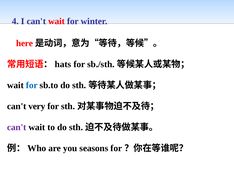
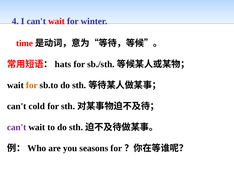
here: here -> time
for at (32, 85) colour: blue -> orange
very: very -> cold
